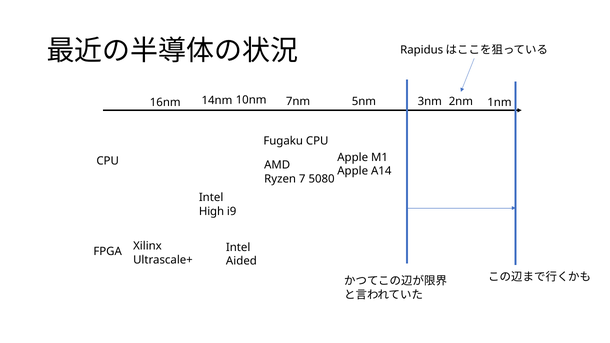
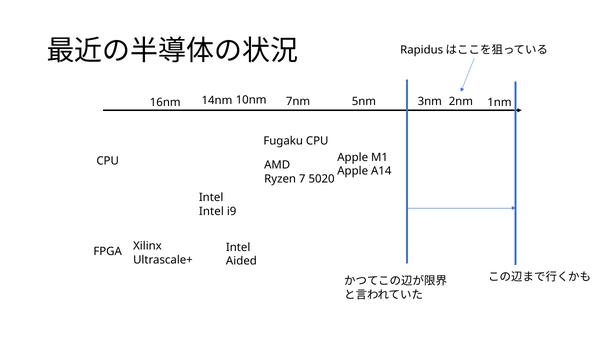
5080: 5080 -> 5020
High at (211, 211): High -> Intel
